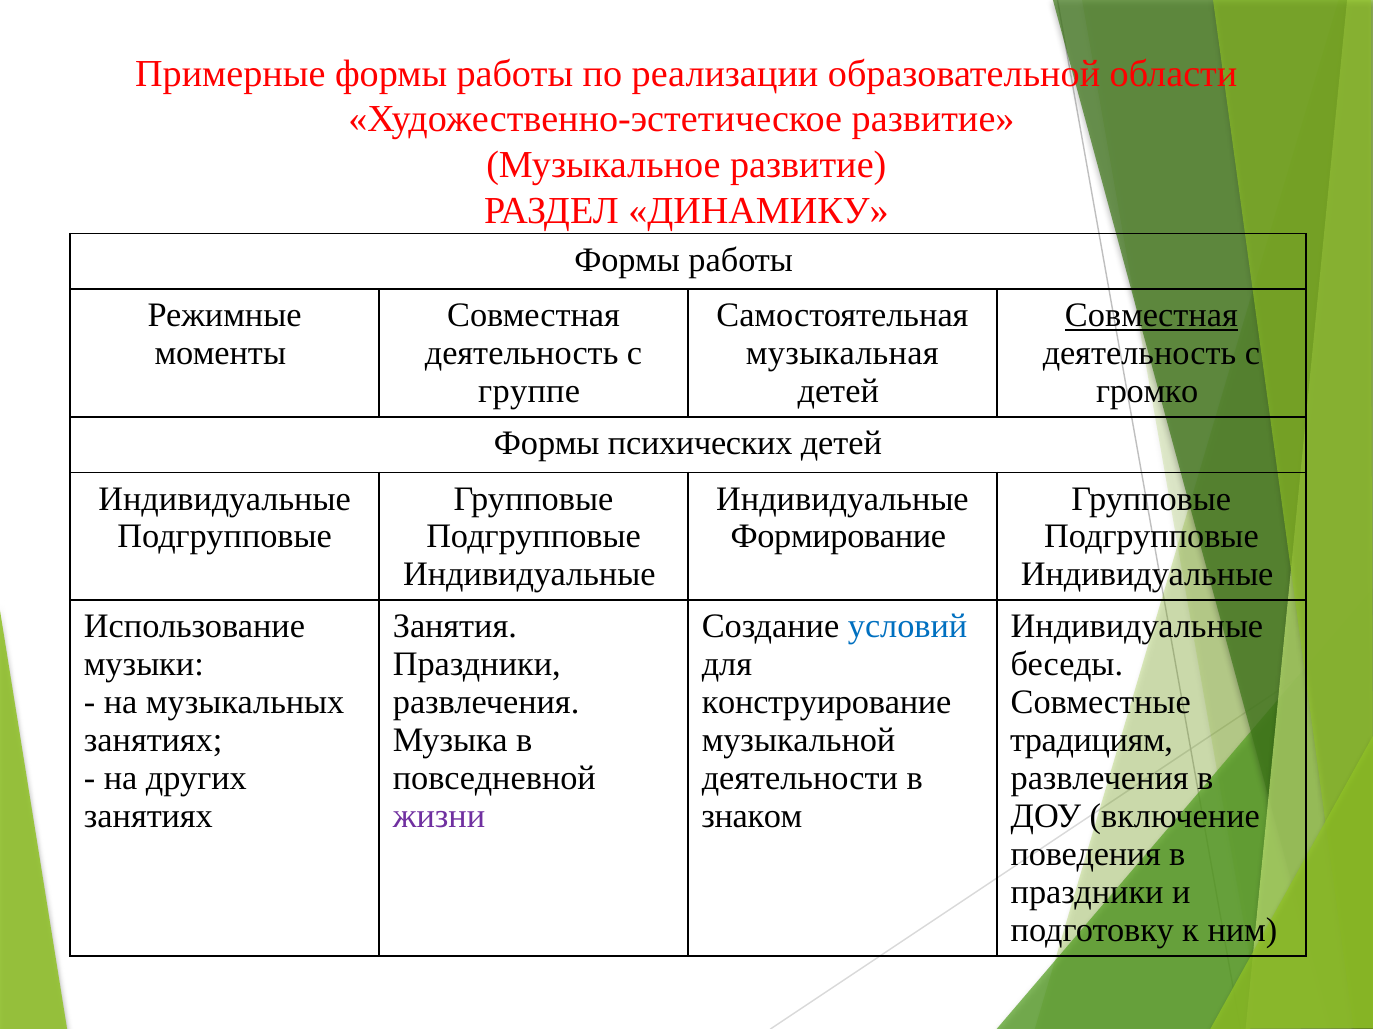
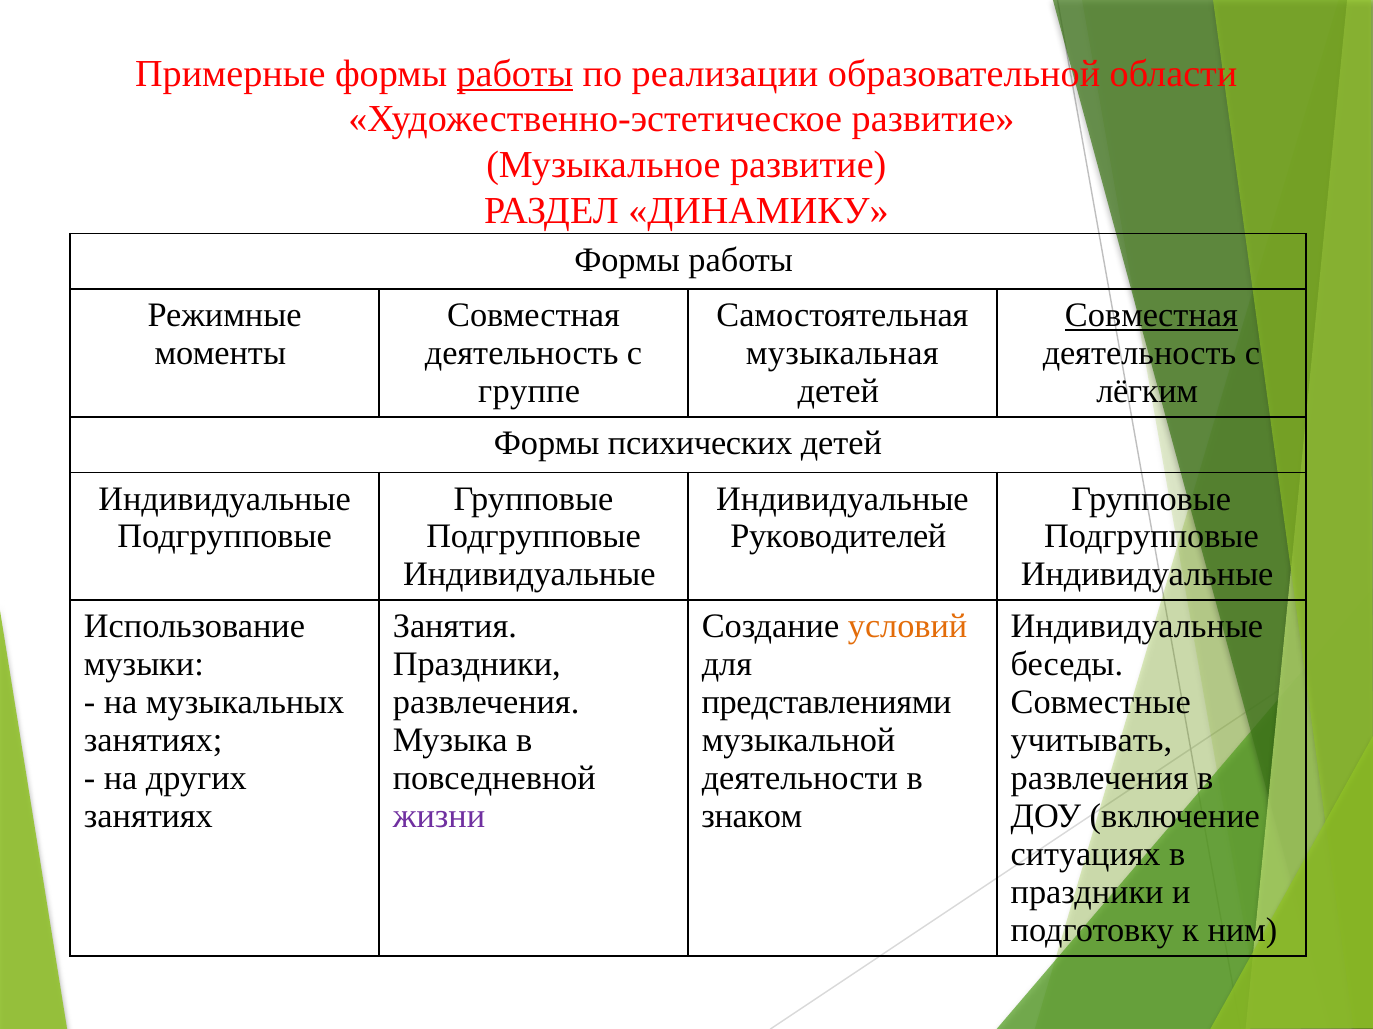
работы at (515, 74) underline: none -> present
громко: громко -> лёгким
Формирование: Формирование -> Руководителей
условий colour: blue -> orange
конструирование: конструирование -> представлениями
традициям: традициям -> учитывать
поведения: поведения -> ситуациях
